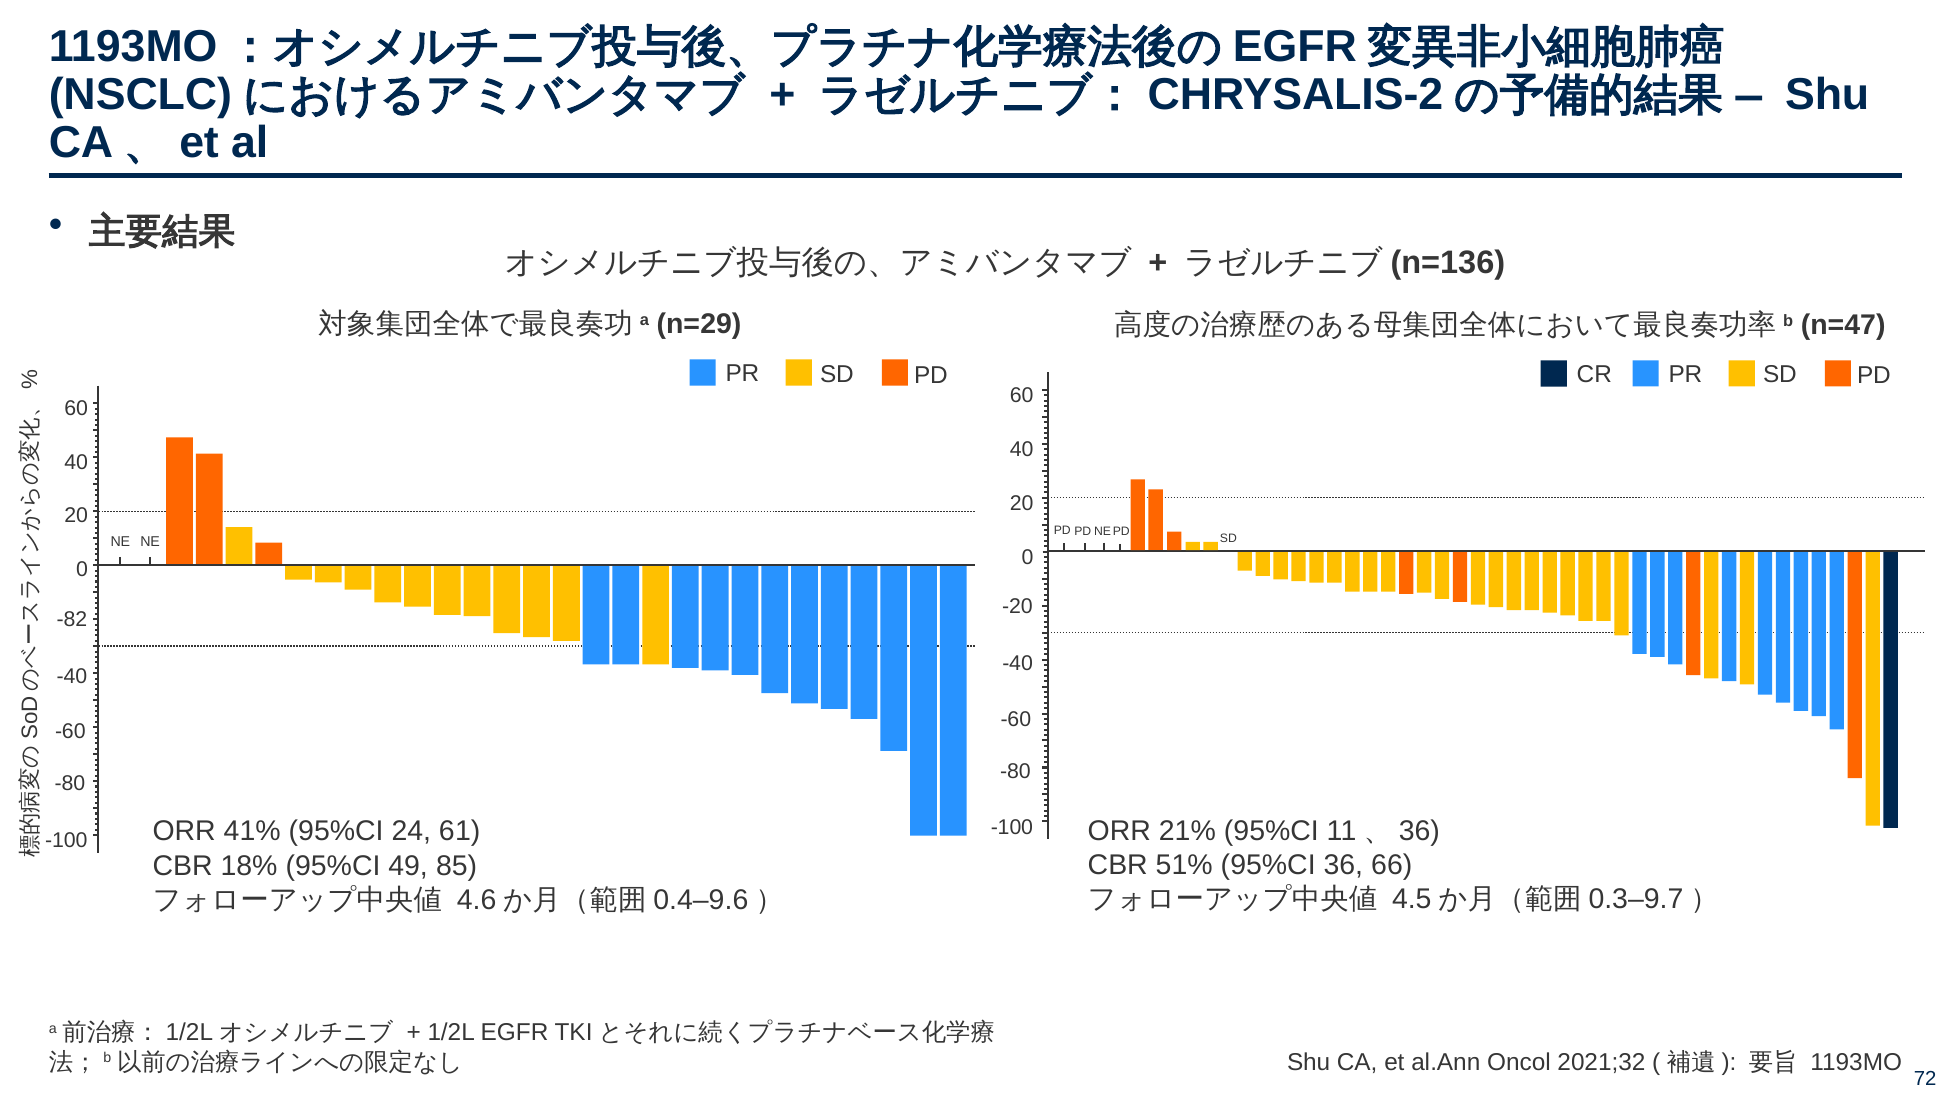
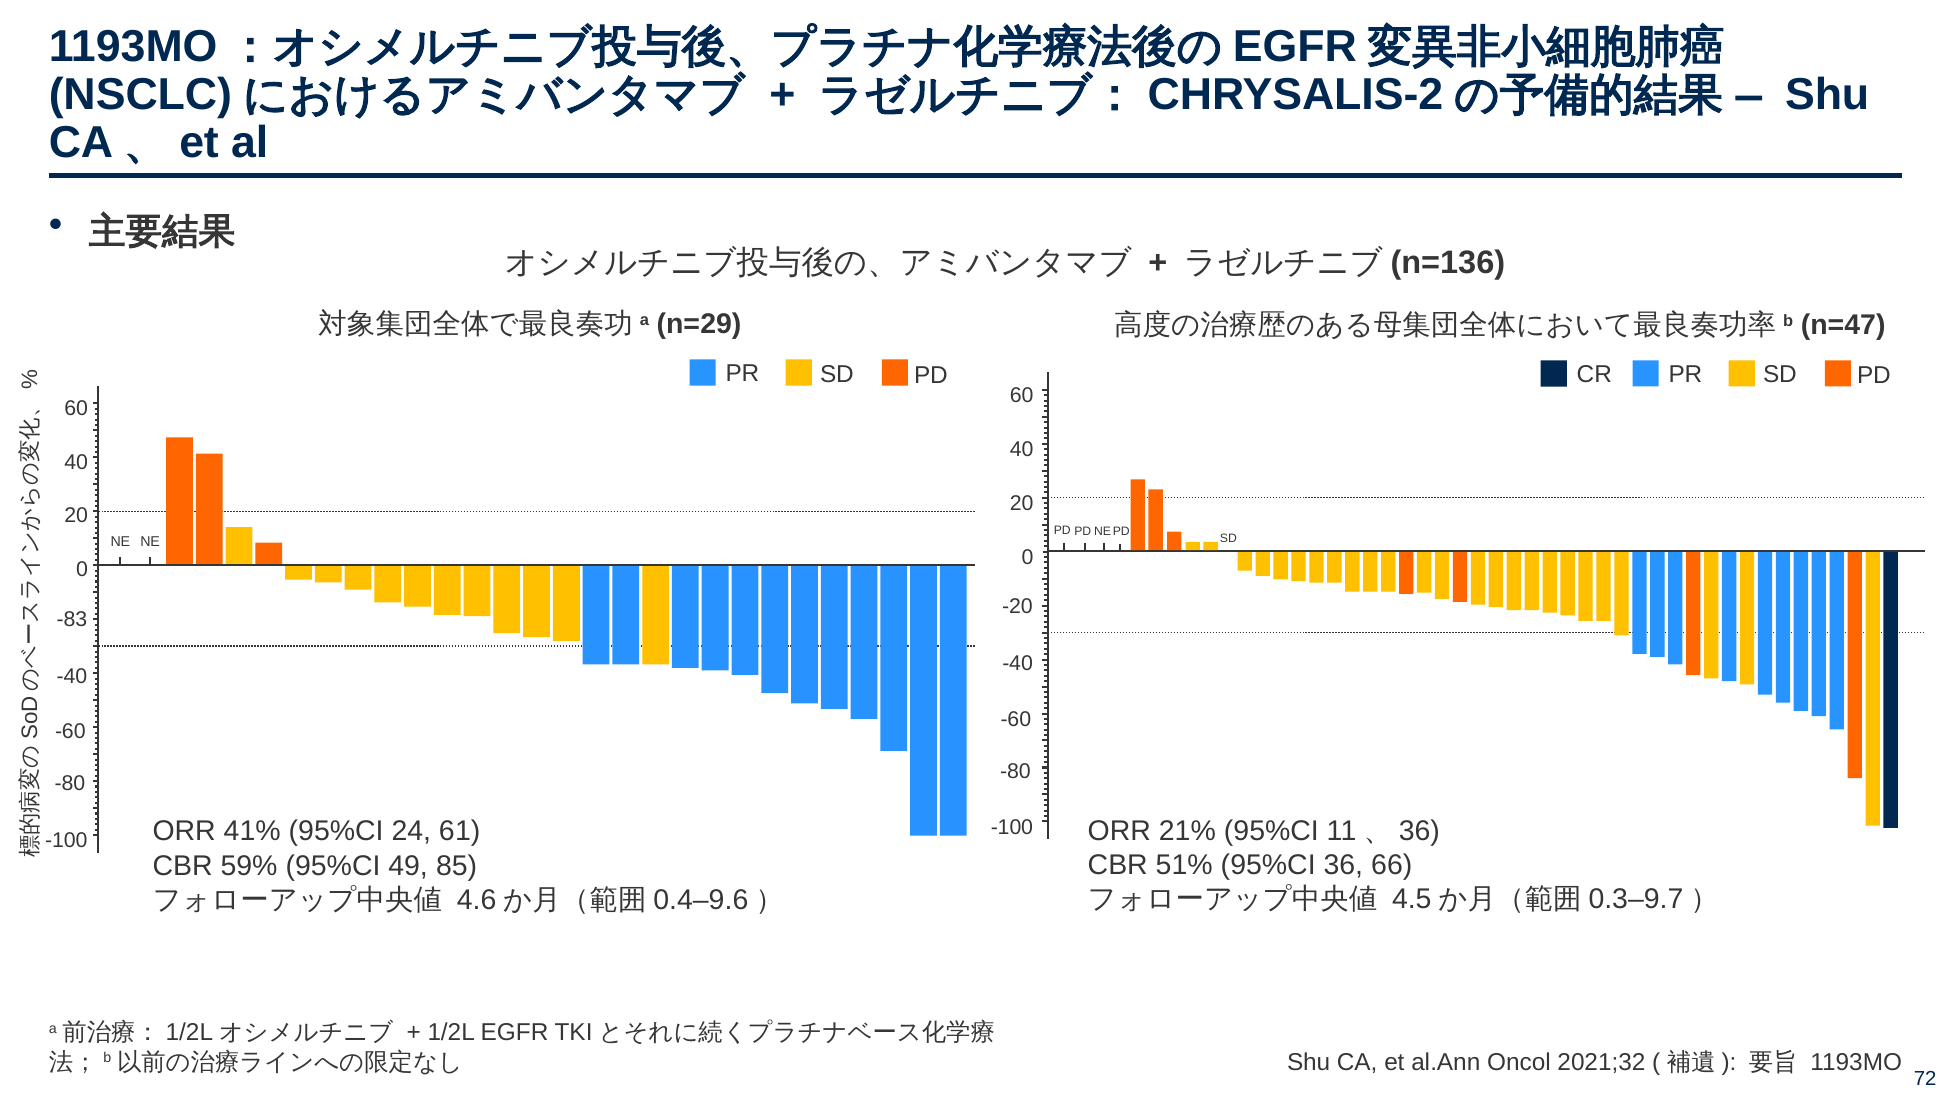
-82: -82 -> -83
18%: 18% -> 59%
